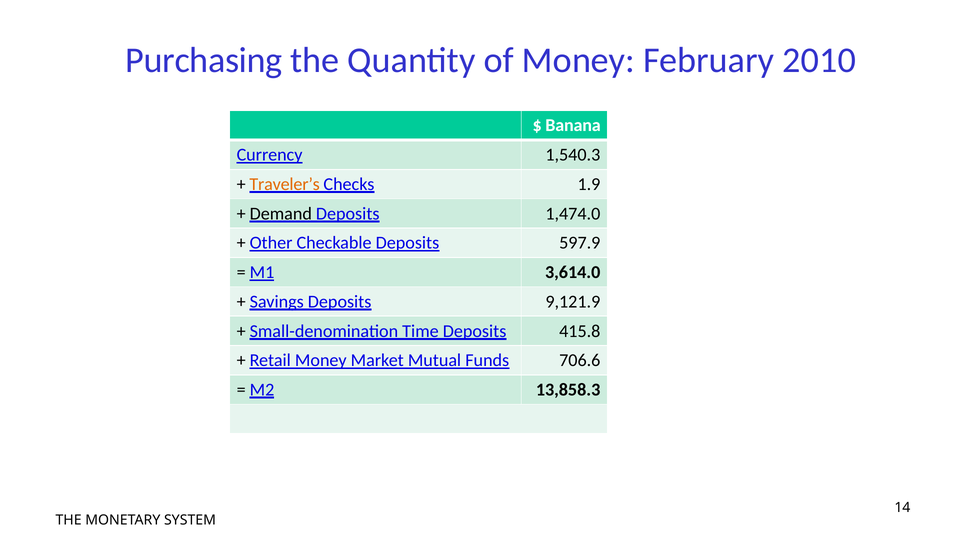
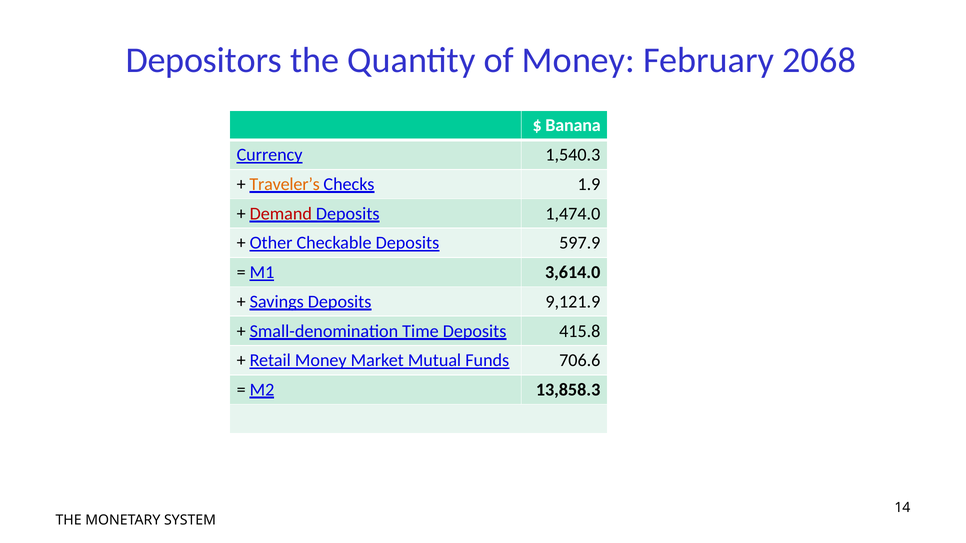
Purchasing: Purchasing -> Depositors
2010: 2010 -> 2068
Demand colour: black -> red
